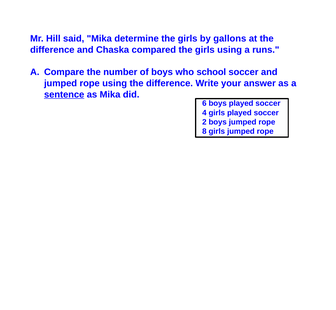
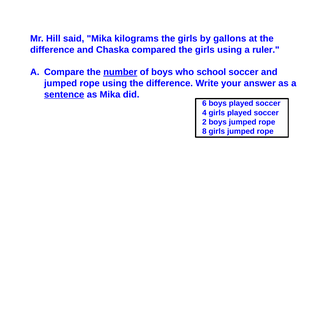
determine: determine -> kilograms
runs: runs -> ruler
number underline: none -> present
